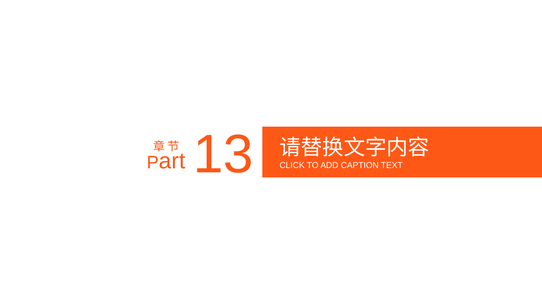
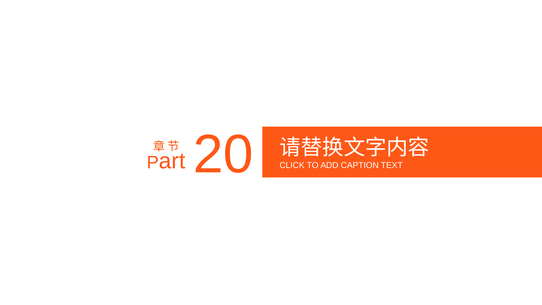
13: 13 -> 20
